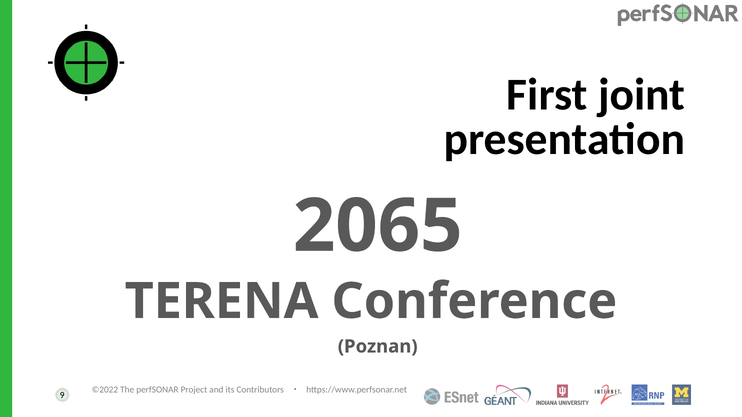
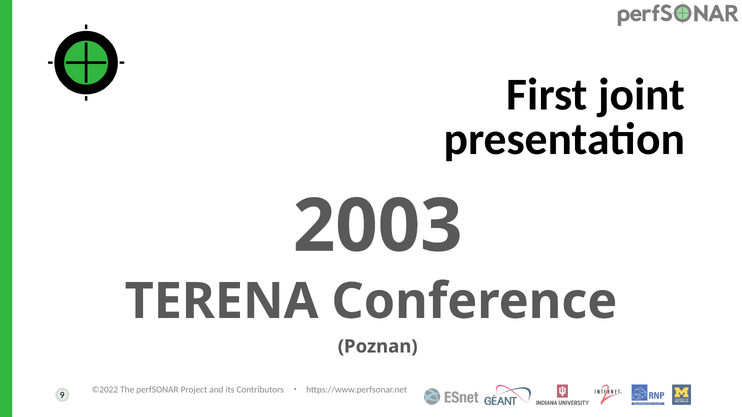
2065: 2065 -> 2003
